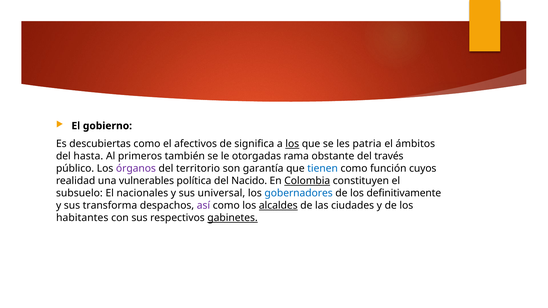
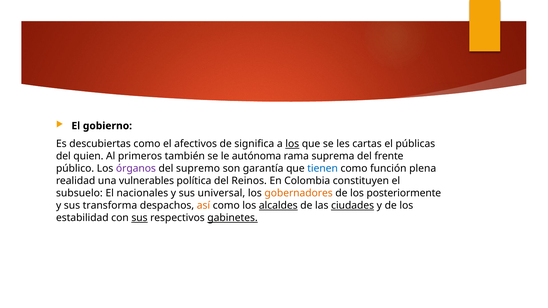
patria: patria -> cartas
ámbitos: ámbitos -> públicas
hasta: hasta -> quien
otorgadas: otorgadas -> autónoma
obstante: obstante -> suprema
través: través -> frente
territorio: territorio -> supremo
cuyos: cuyos -> plena
Nacido: Nacido -> Reinos
Colombia underline: present -> none
gobernadores colour: blue -> orange
definitivamente: definitivamente -> posteriormente
así colour: purple -> orange
ciudades underline: none -> present
habitantes: habitantes -> estabilidad
sus at (140, 218) underline: none -> present
